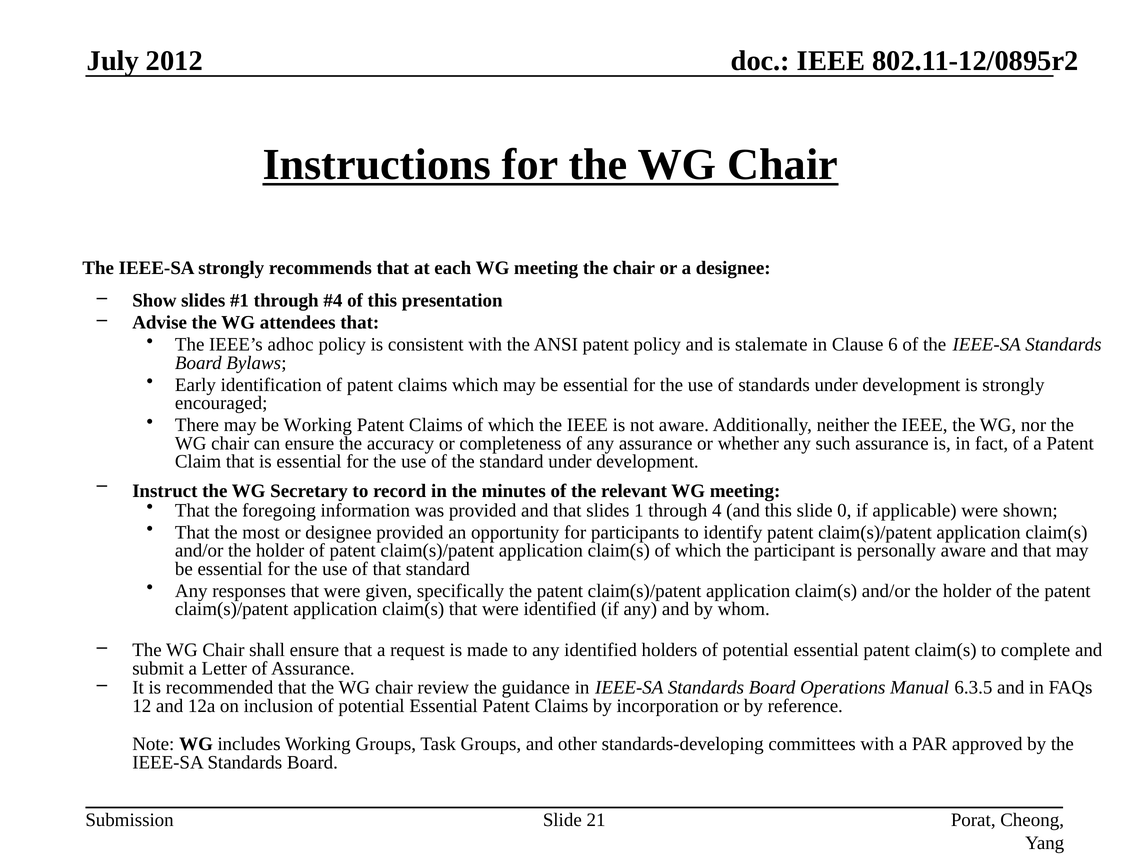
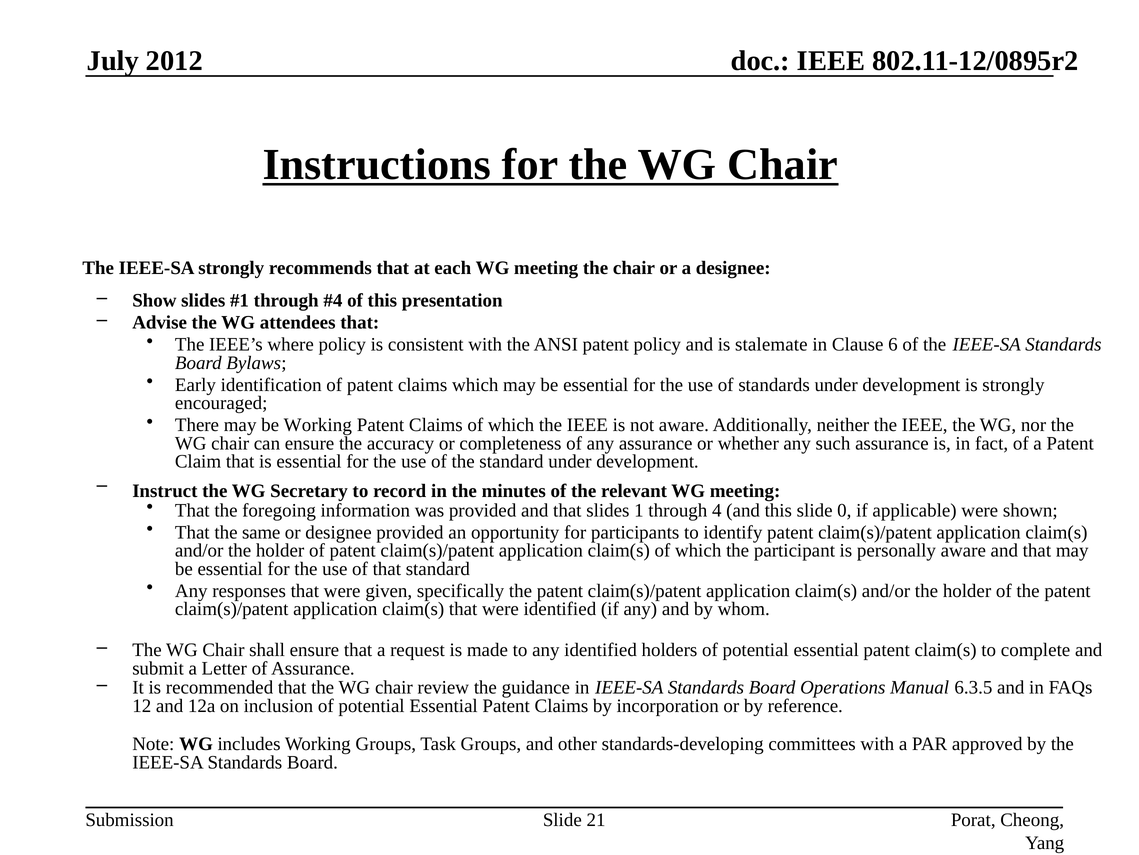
adhoc: adhoc -> where
most: most -> same
